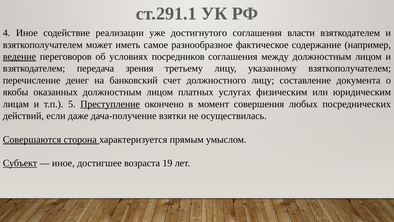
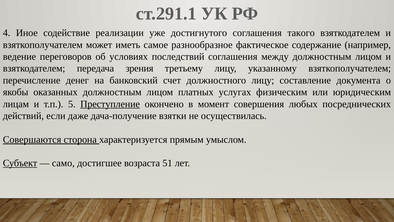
власти: власти -> такого
ведение underline: present -> none
посредников: посредников -> последствий
иное at (63, 163): иное -> само
19: 19 -> 51
